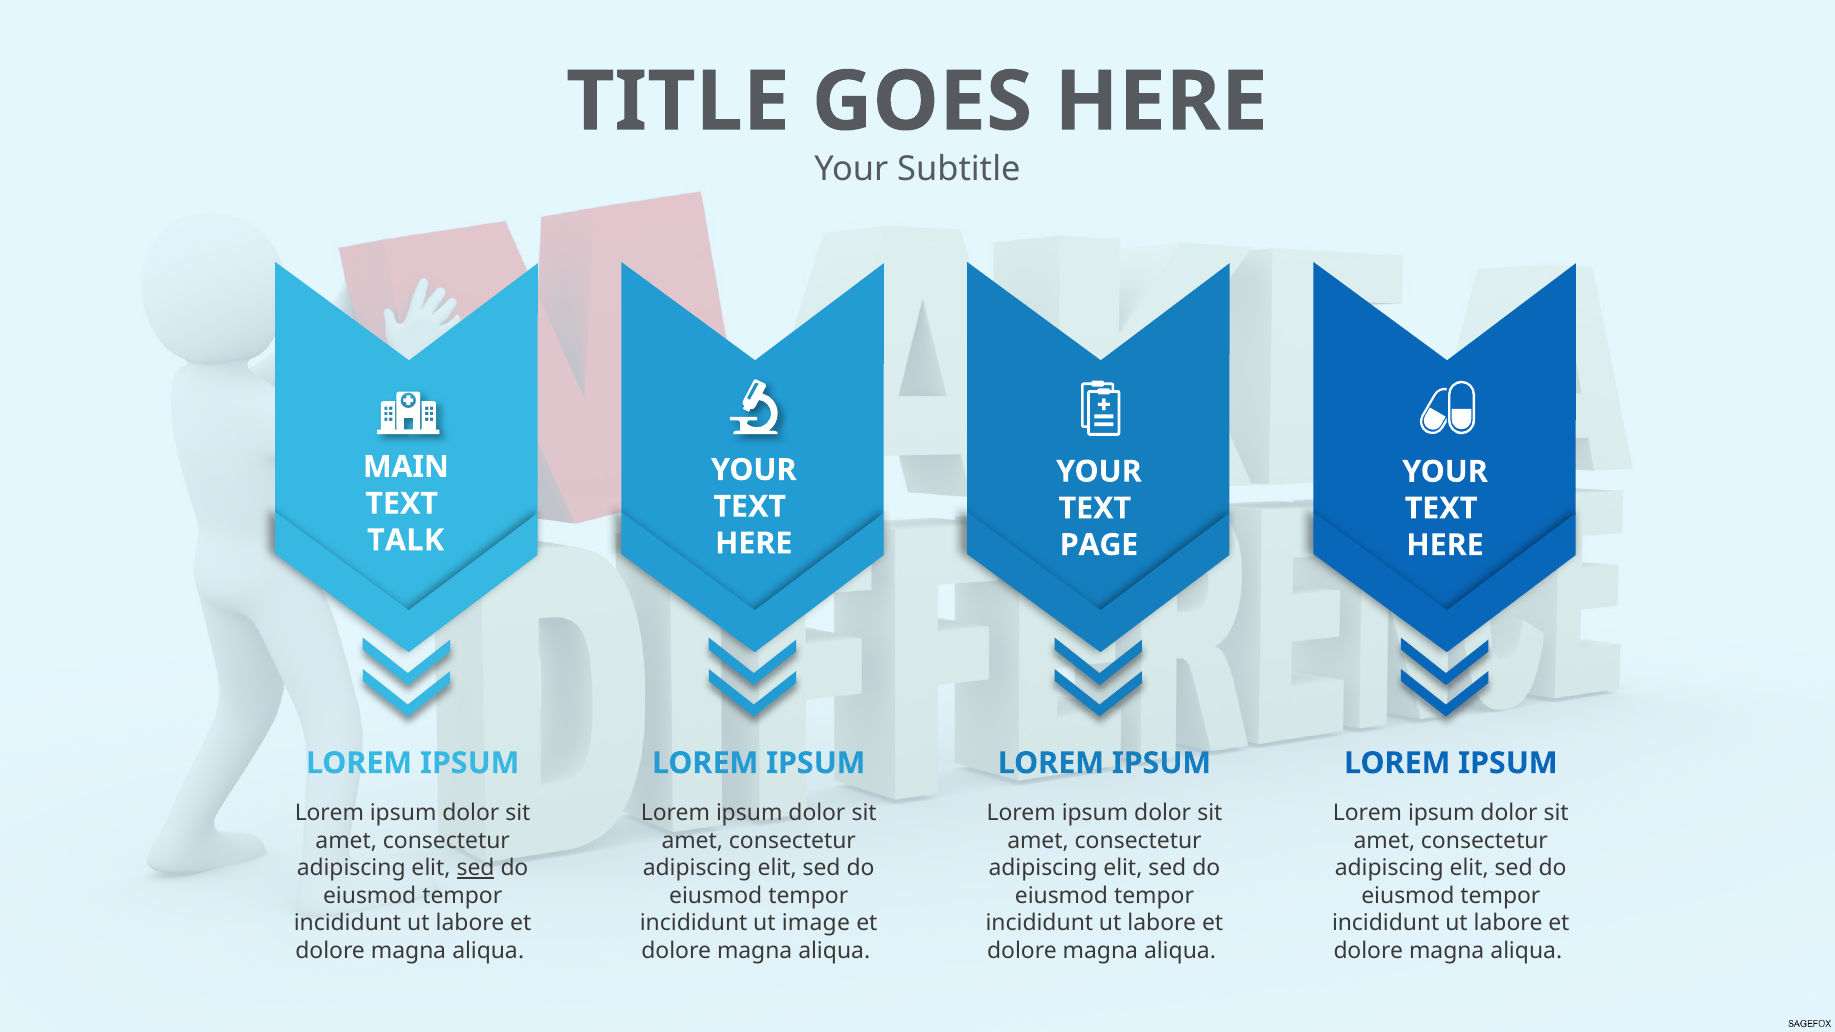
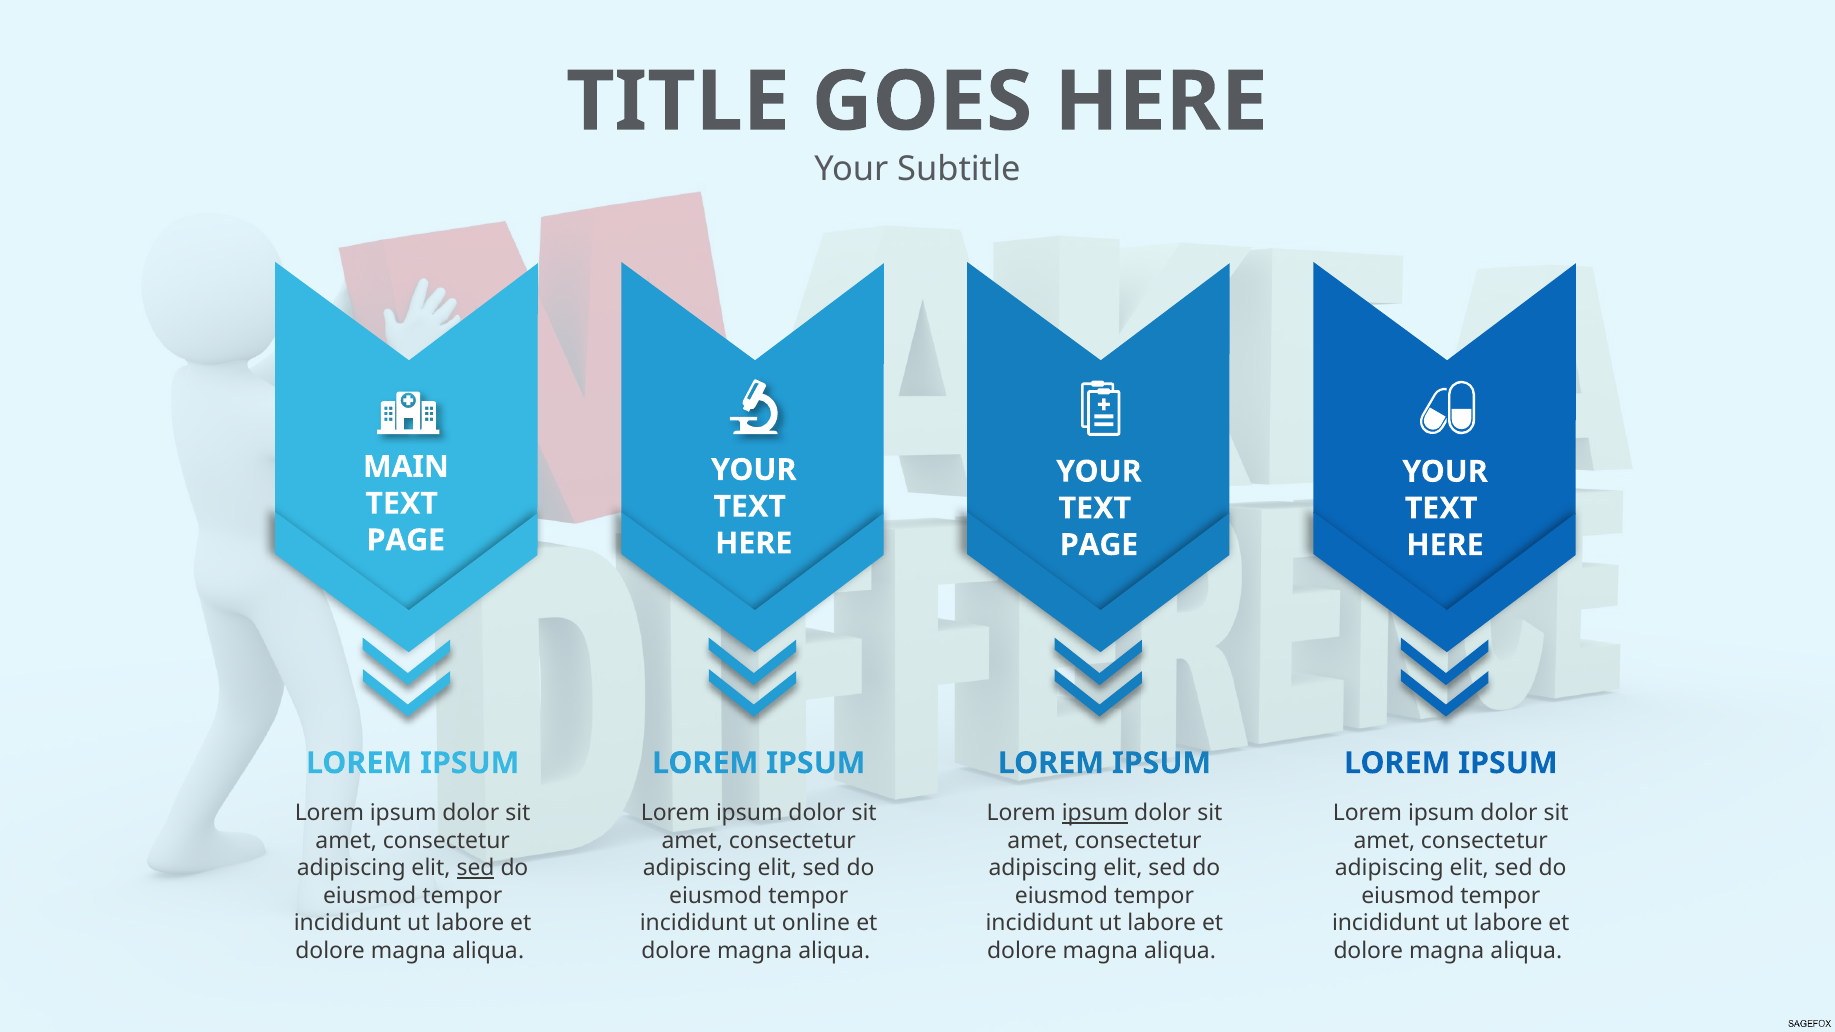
TALK at (406, 540): TALK -> PAGE
ipsum at (1095, 813) underline: none -> present
image: image -> online
